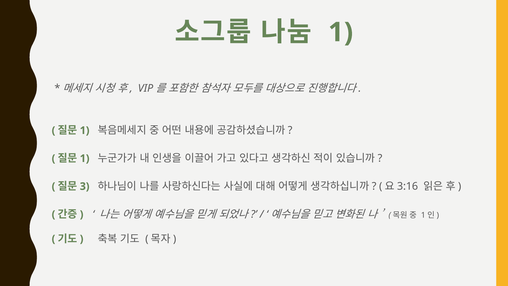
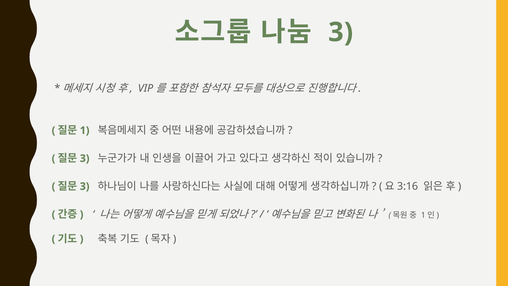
1 at (341, 32): 1 -> 3
1 at (85, 158): 1 -> 3
